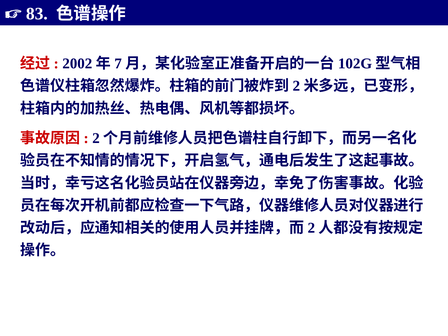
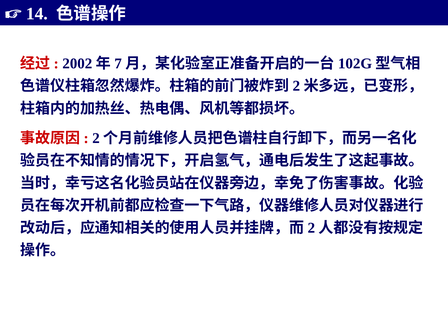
83: 83 -> 14
